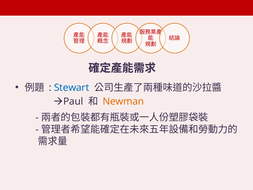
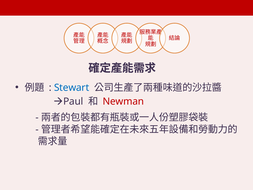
Newman colour: orange -> red
